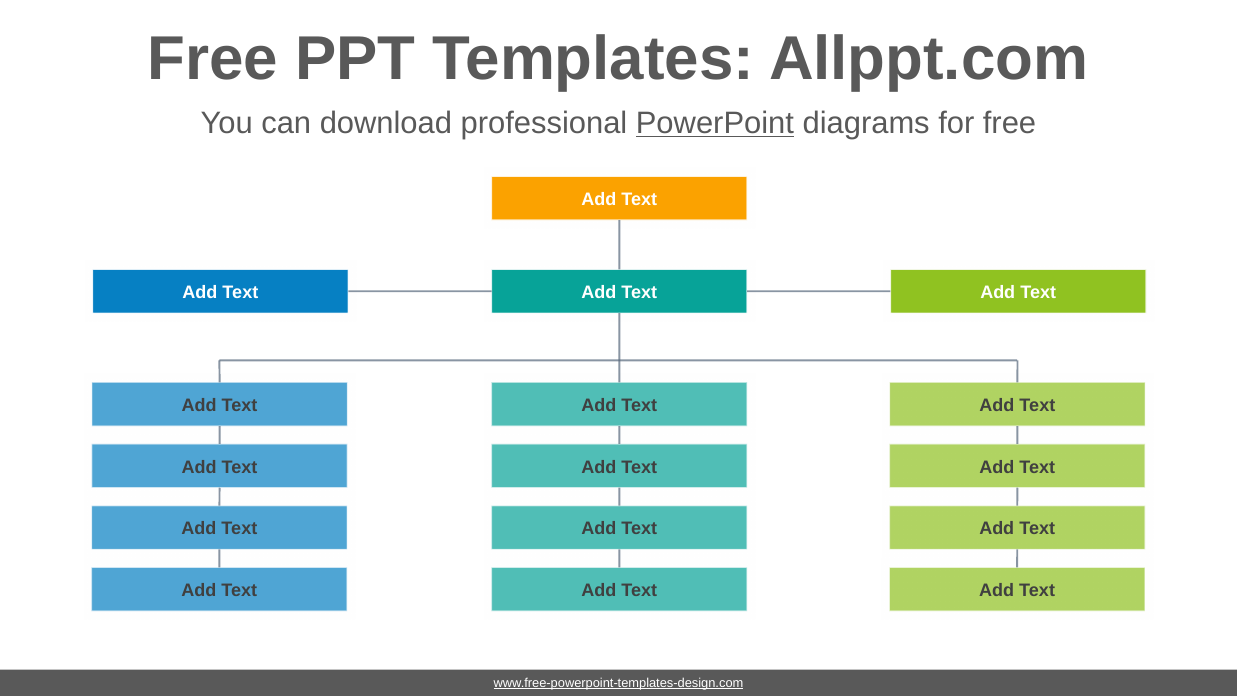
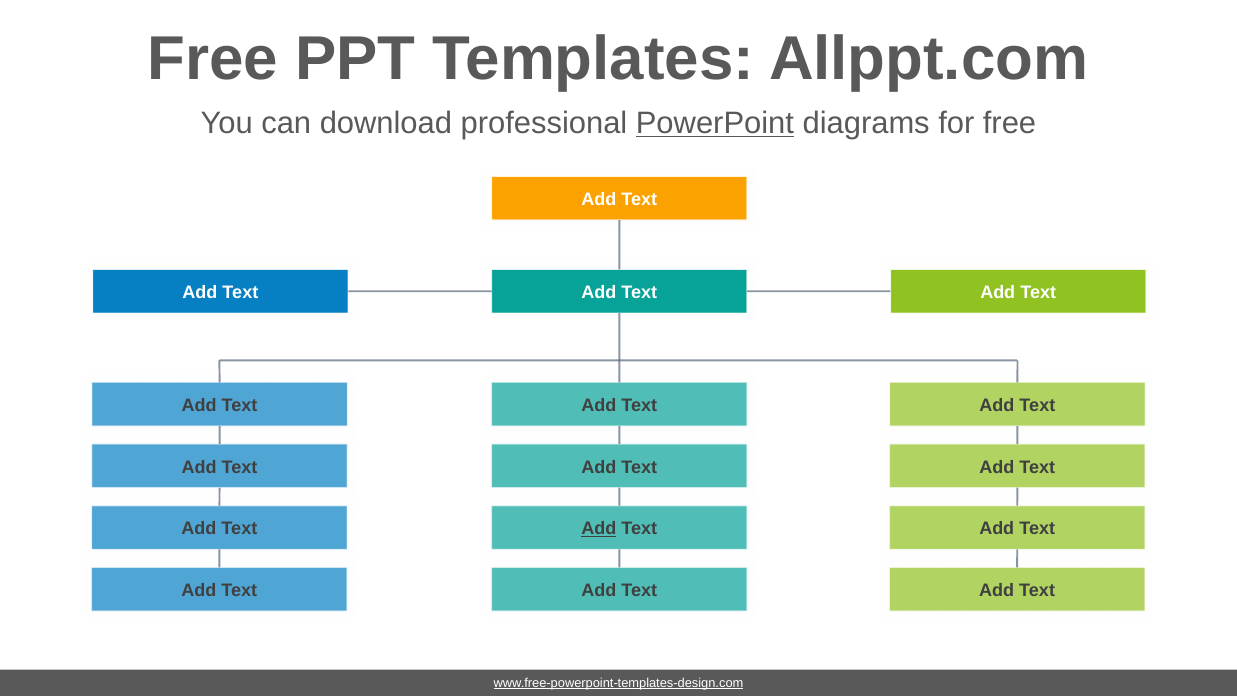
Add at (599, 529) underline: none -> present
